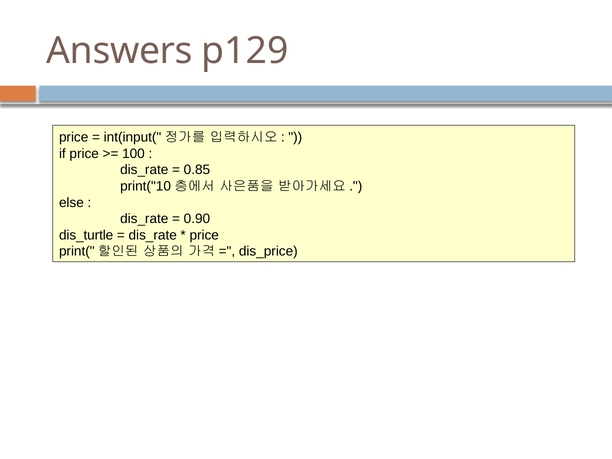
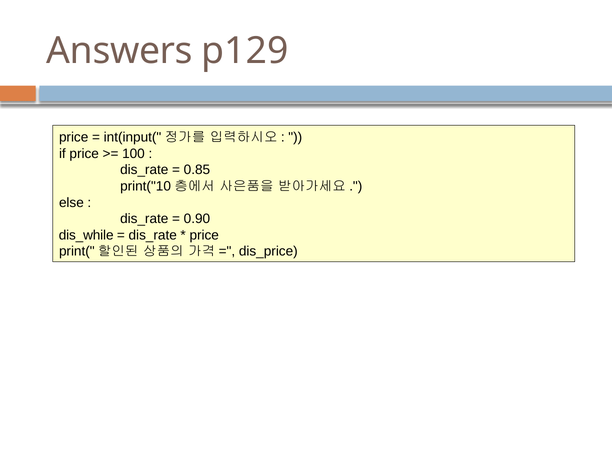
dis_turtle: dis_turtle -> dis_while
